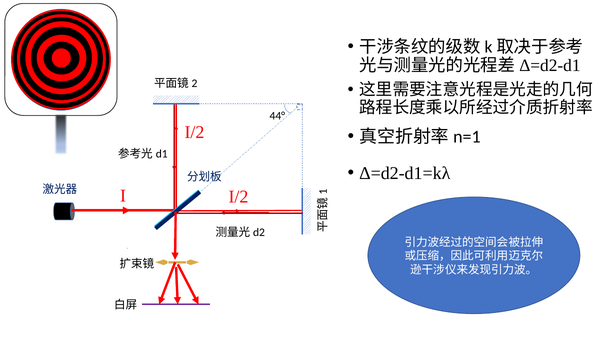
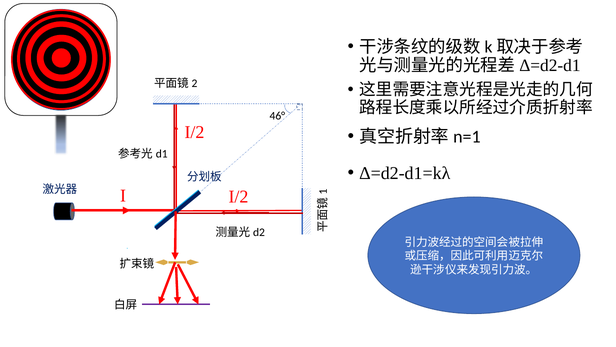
44°: 44° -> 46°
